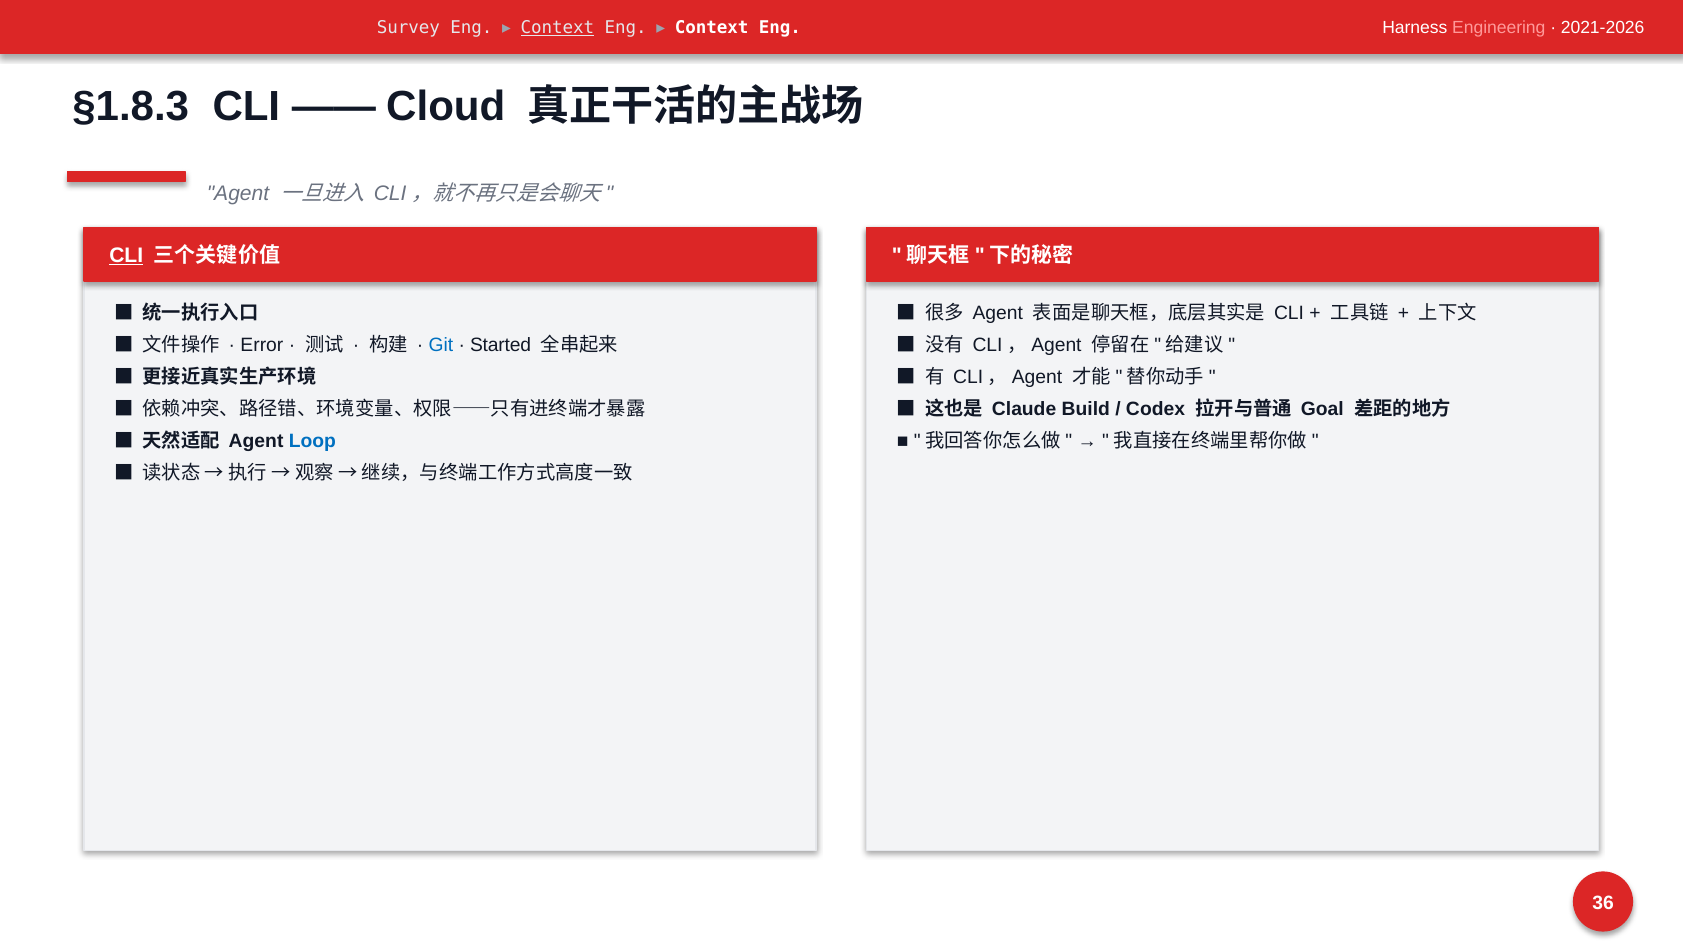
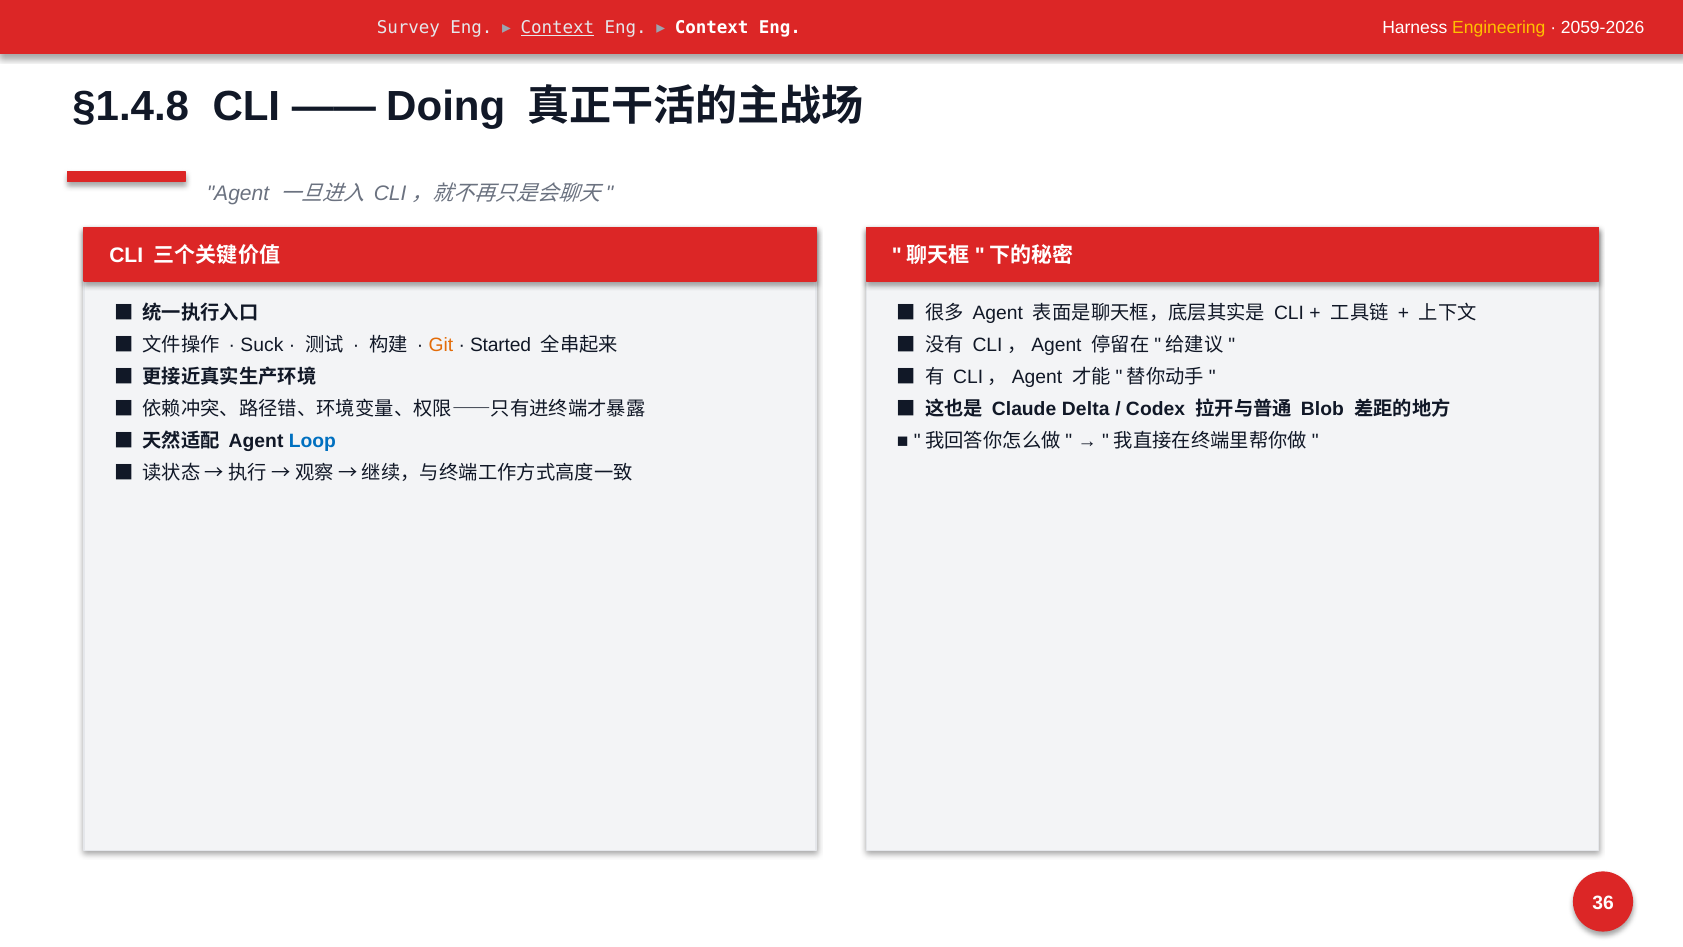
Engineering colour: pink -> yellow
2021-2026: 2021-2026 -> 2059-2026
§1.8.3: §1.8.3 -> §1.4.8
Cloud: Cloud -> Doing
CLI at (126, 256) underline: present -> none
Error: Error -> Suck
Git colour: blue -> orange
Build: Build -> Delta
Goal: Goal -> Blob
